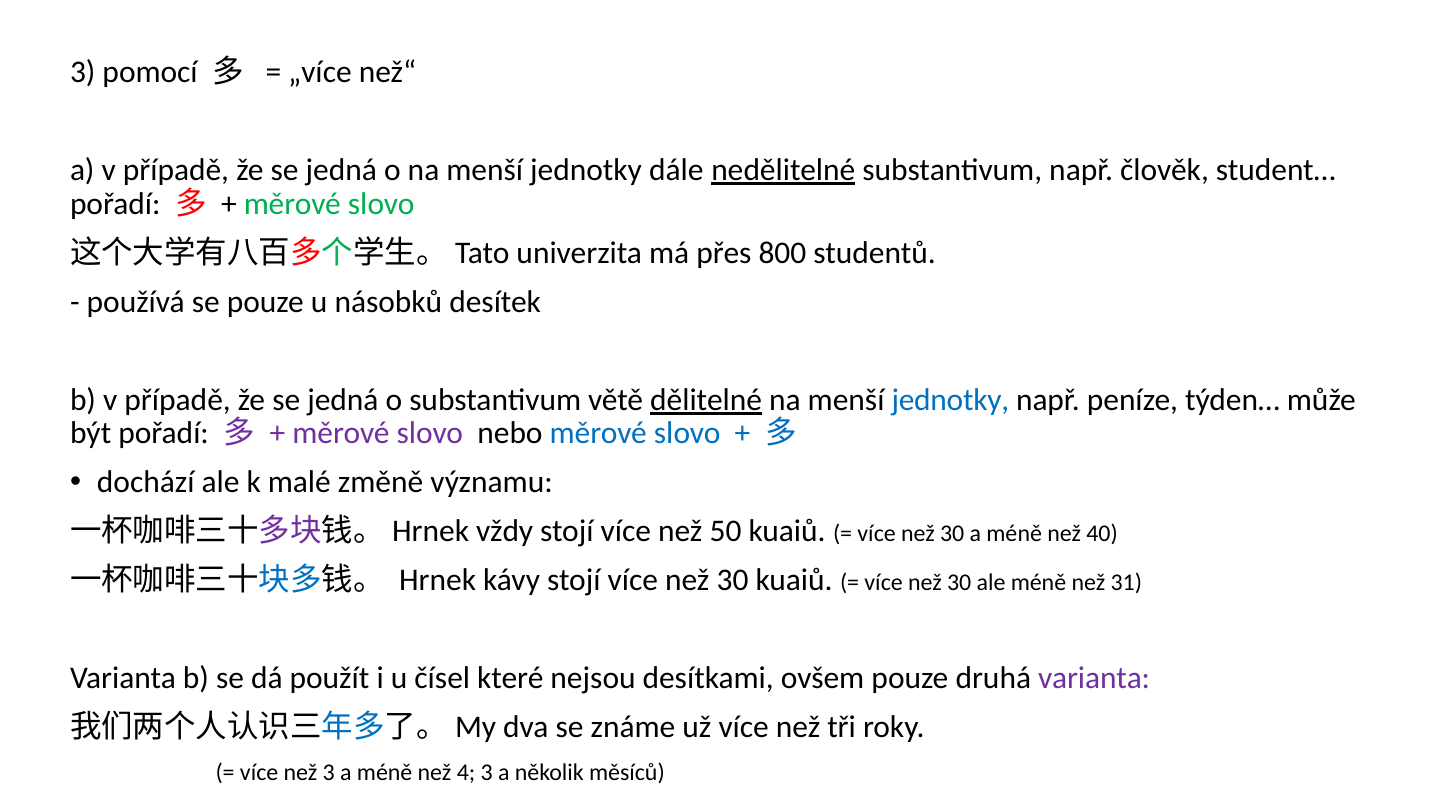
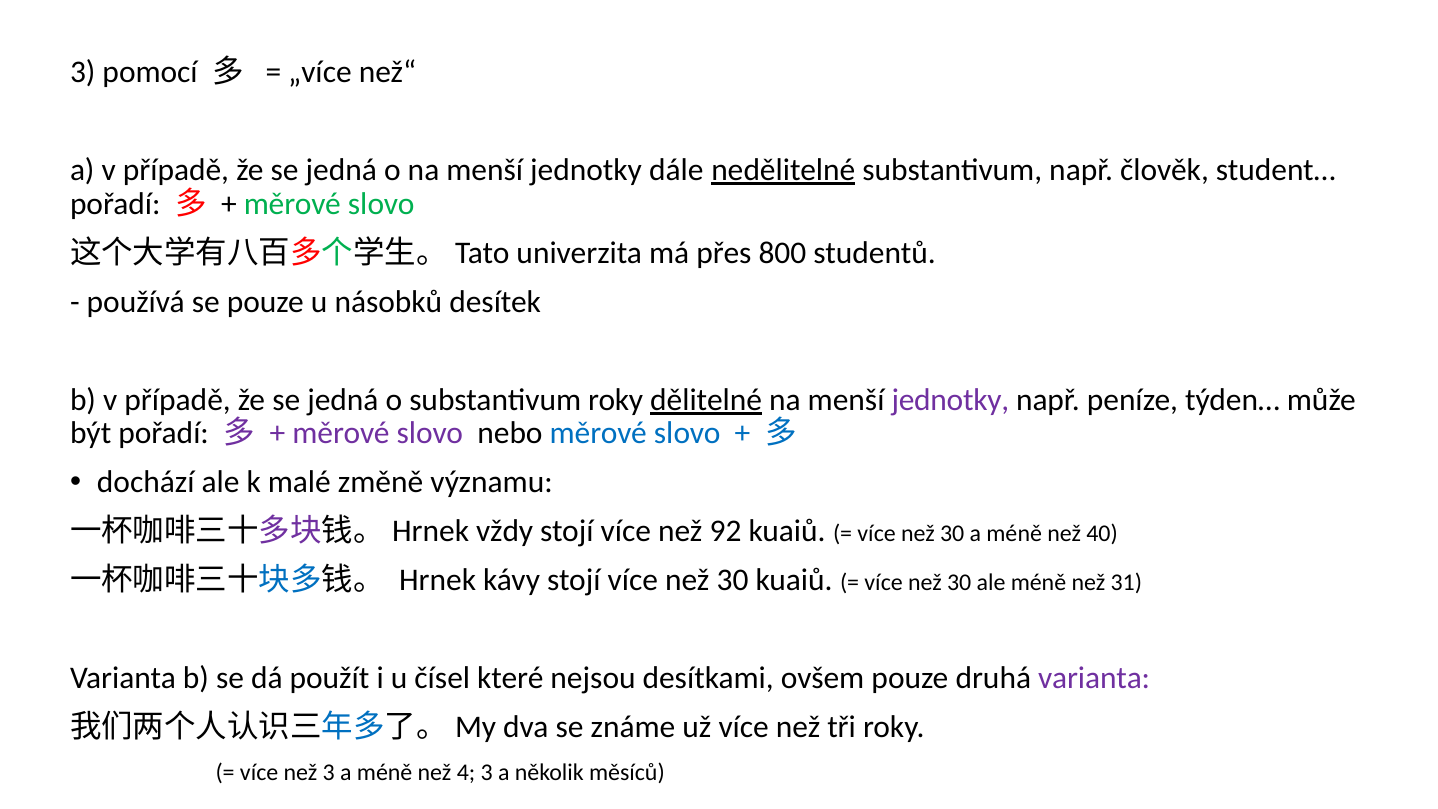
substantivum větě: větě -> roky
jednotky at (950, 400) colour: blue -> purple
50: 50 -> 92
